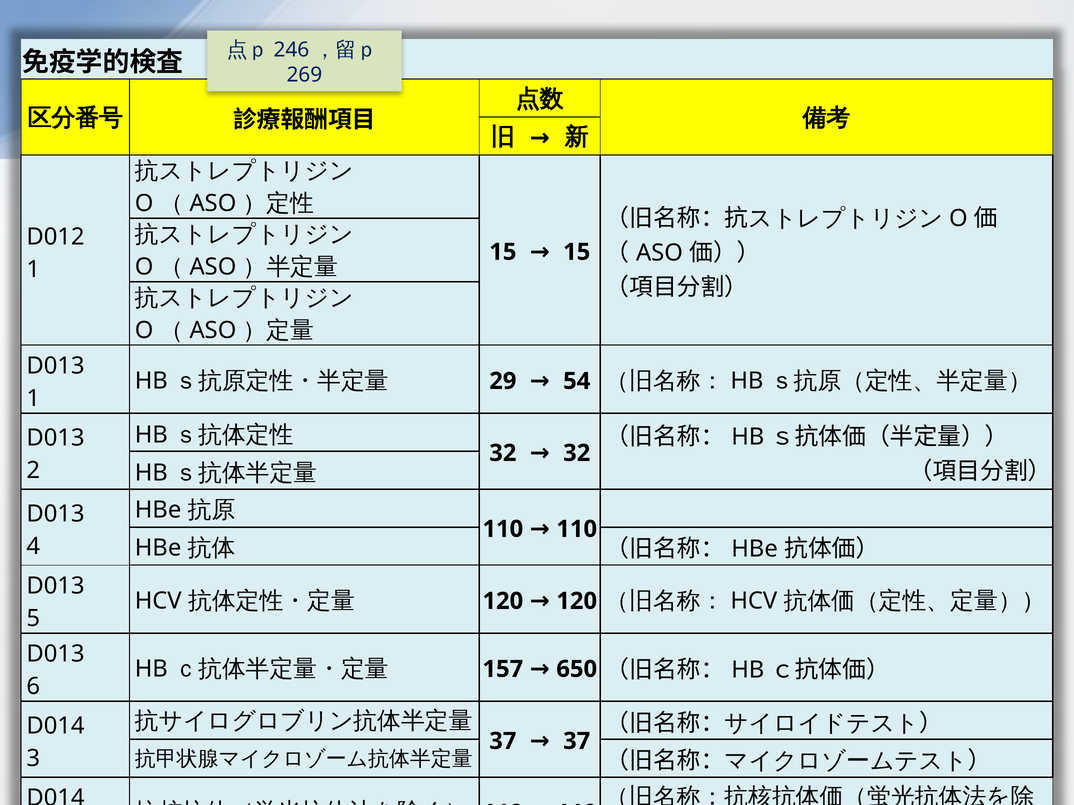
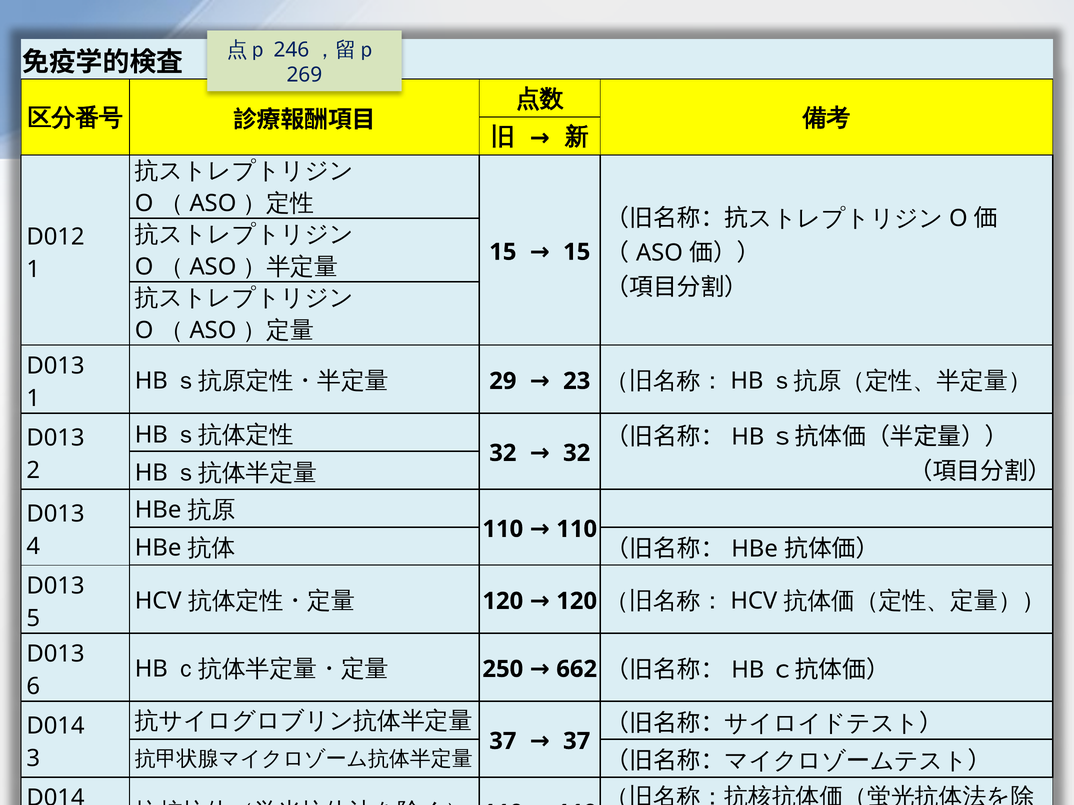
54: 54 -> 23
157: 157 -> 250
650: 650 -> 662
